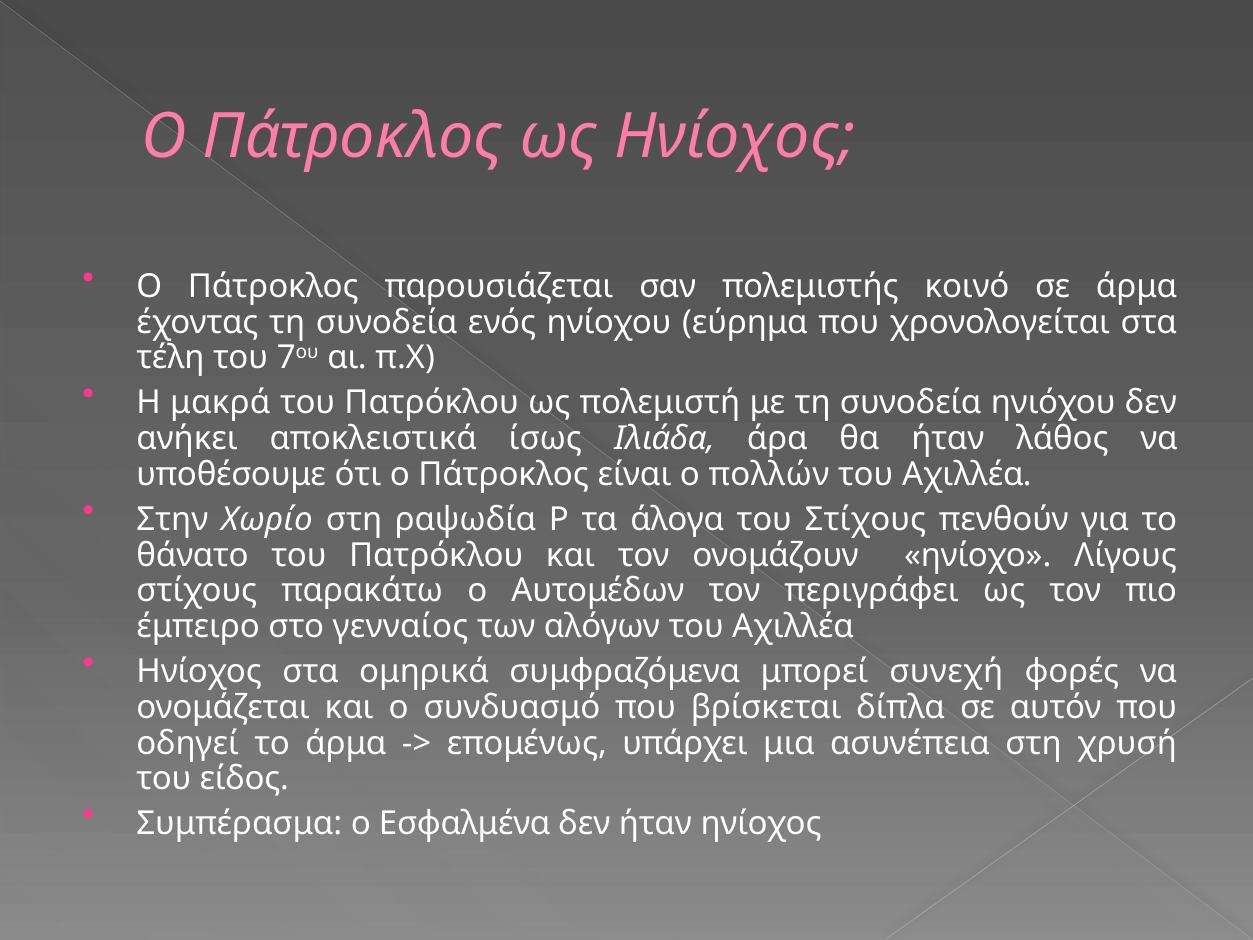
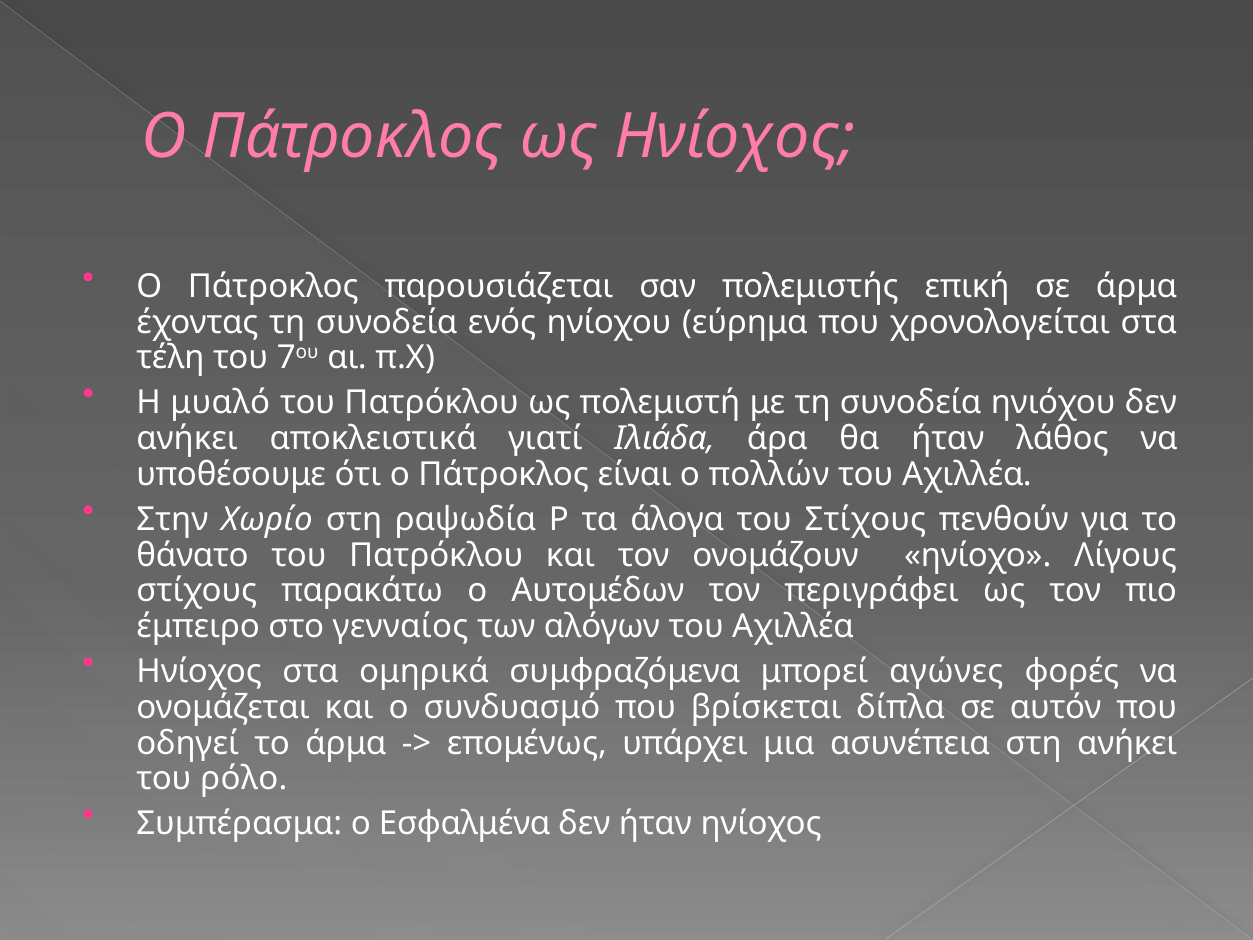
κοινό: κοινό -> επική
μακρά: μακρά -> μυαλό
ίσως: ίσως -> γιατί
συνεχή: συνεχή -> αγώνες
στη χρυσή: χρυσή -> ανήκει
είδος: είδος -> ρόλο
